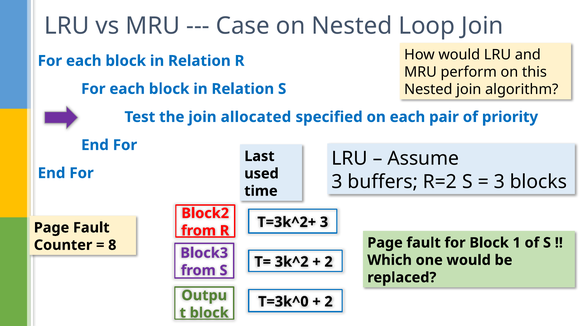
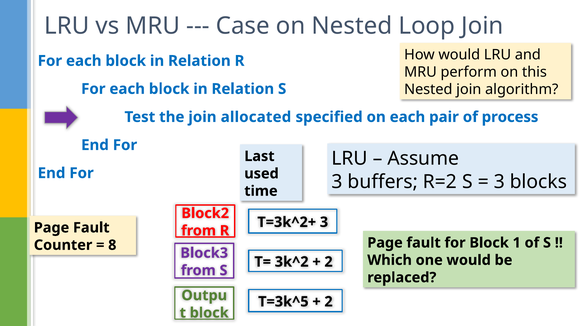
priority: priority -> process
T=3k^0: T=3k^0 -> T=3k^5
